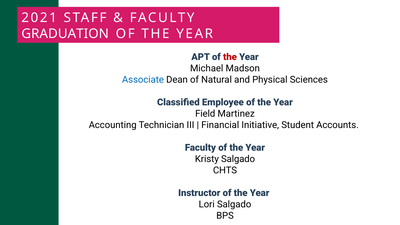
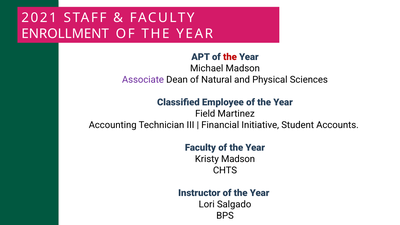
GRADUATION: GRADUATION -> ENROLLMENT
Associate colour: blue -> purple
Kristy Salgado: Salgado -> Madson
